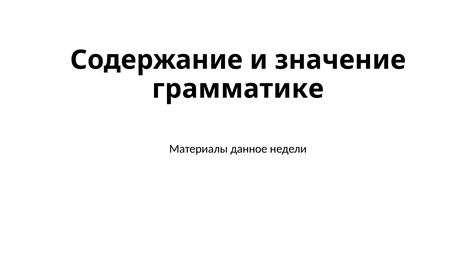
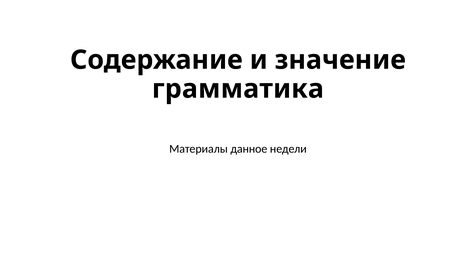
грамматике: грамматике -> грамматика
